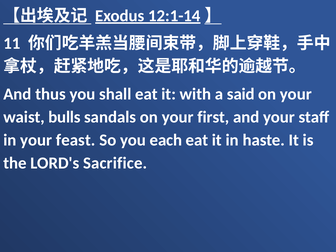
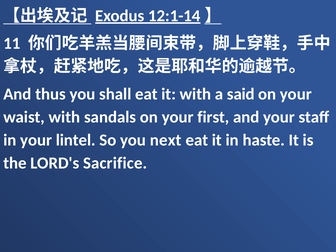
waist bulls: bulls -> with
feast: feast -> lintel
each: each -> next
